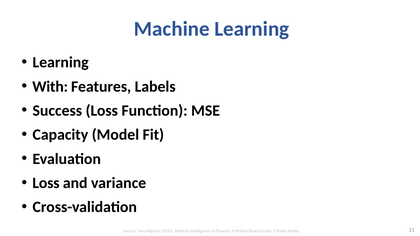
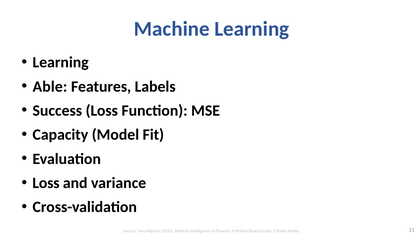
With: With -> Able
